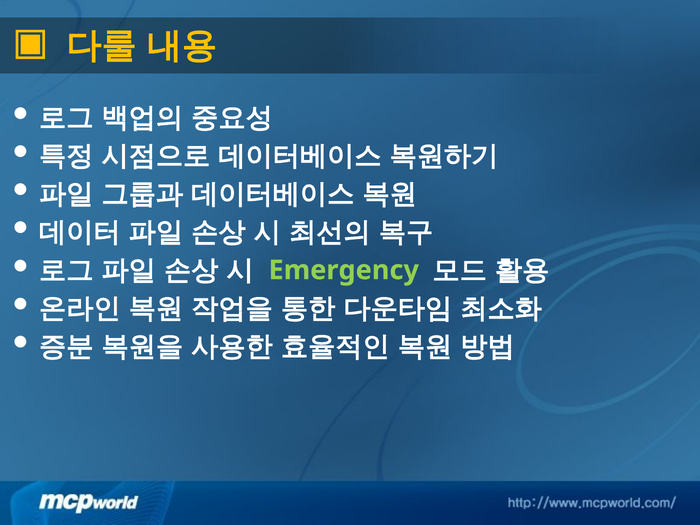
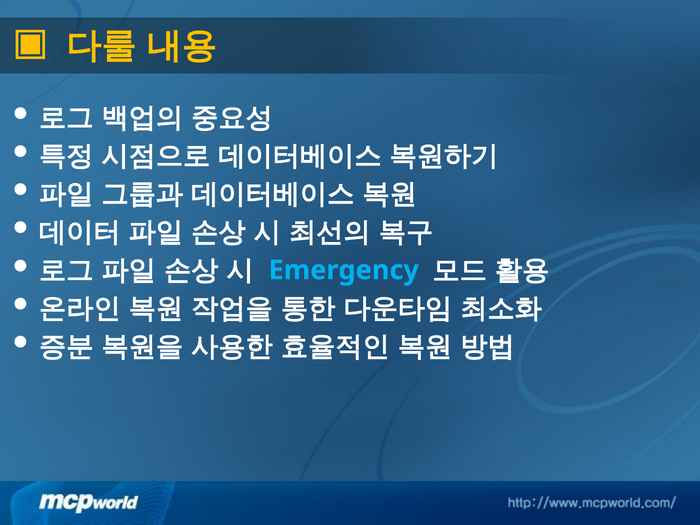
Emergency colour: light green -> light blue
